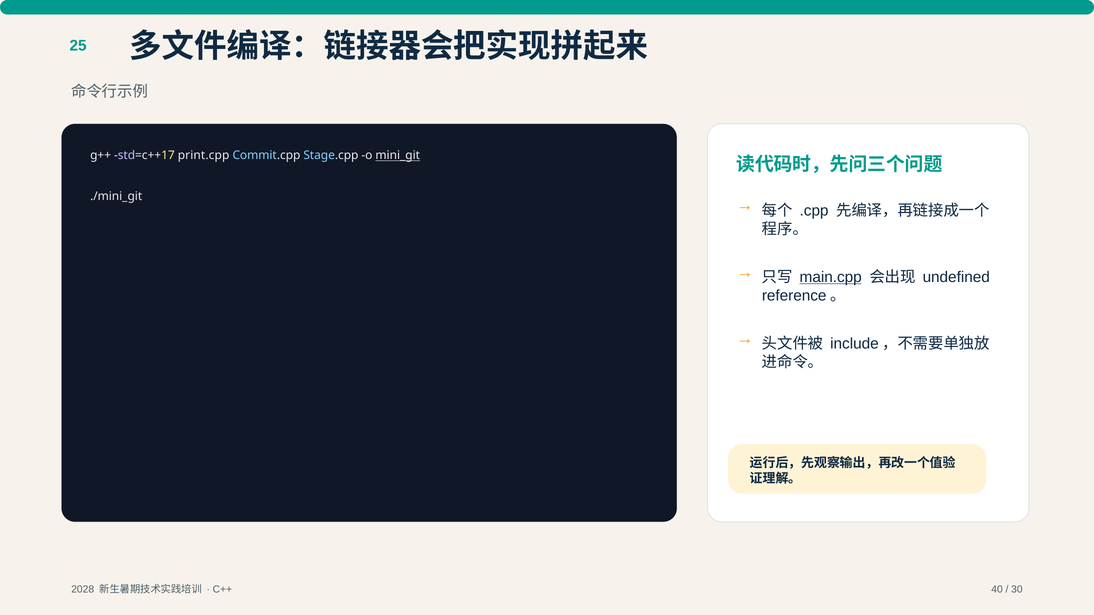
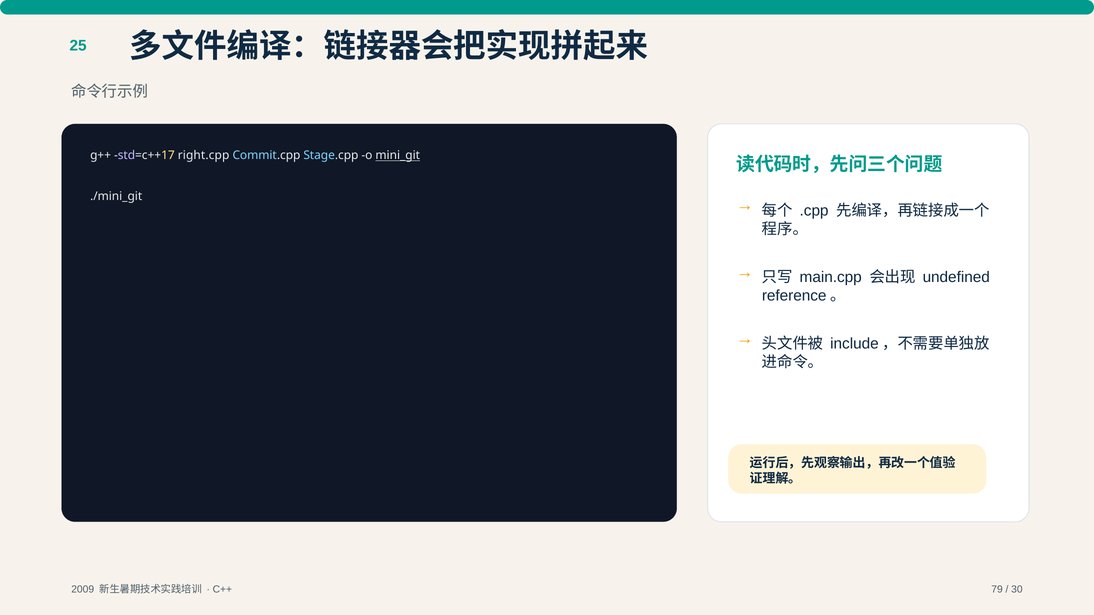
print.cpp: print.cpp -> right.cpp
main.cpp underline: present -> none
2028: 2028 -> 2009
40: 40 -> 79
